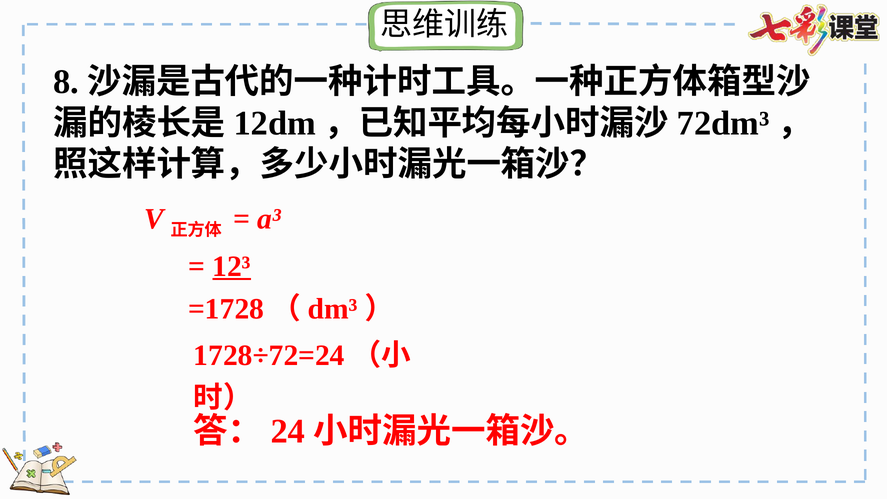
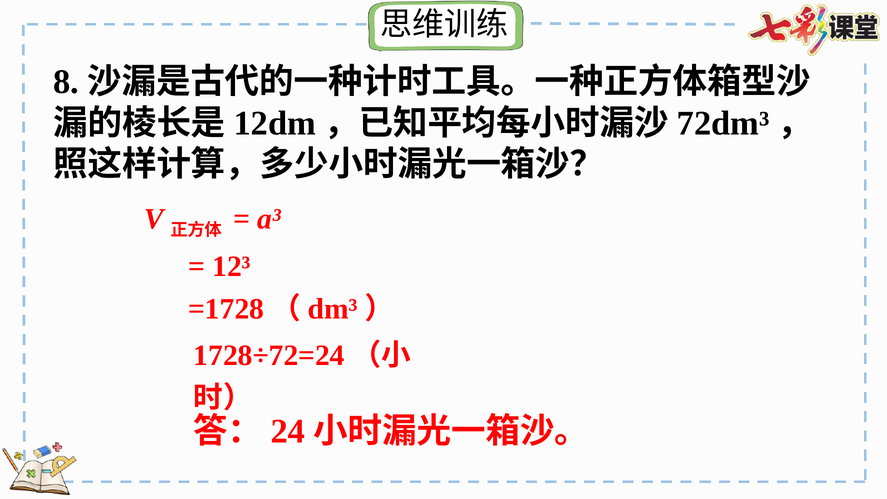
12³ underline: present -> none
